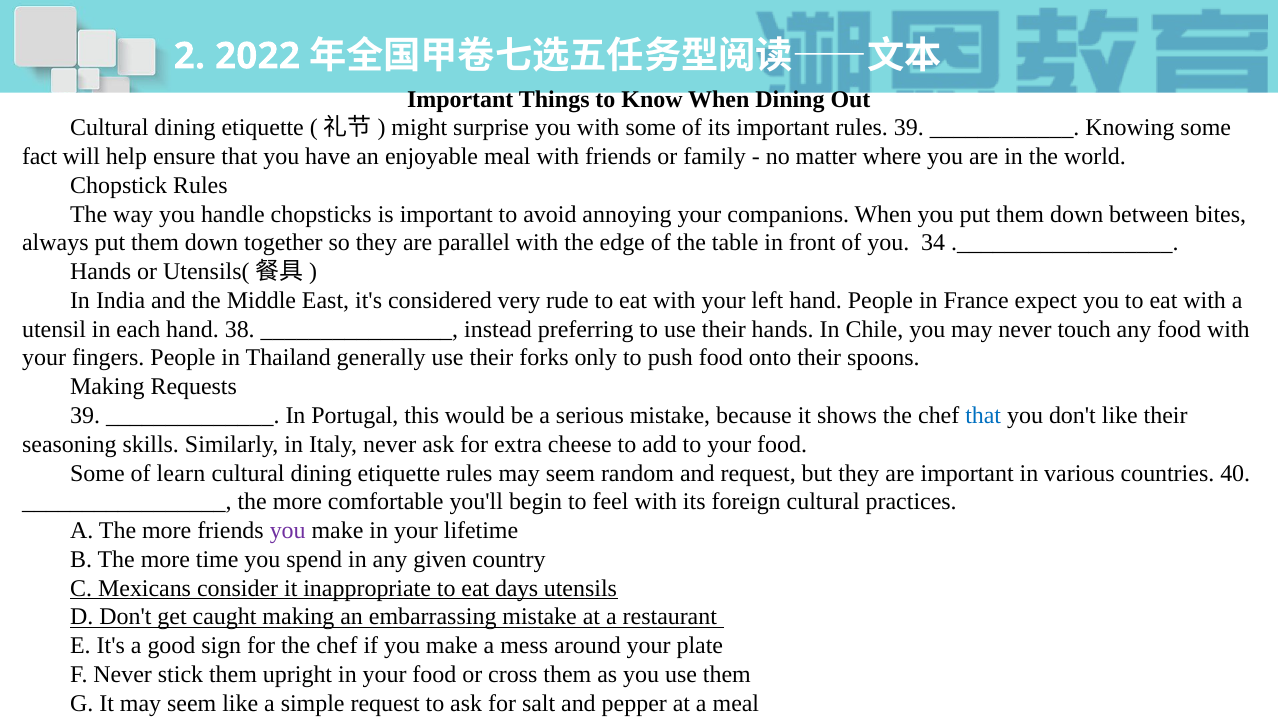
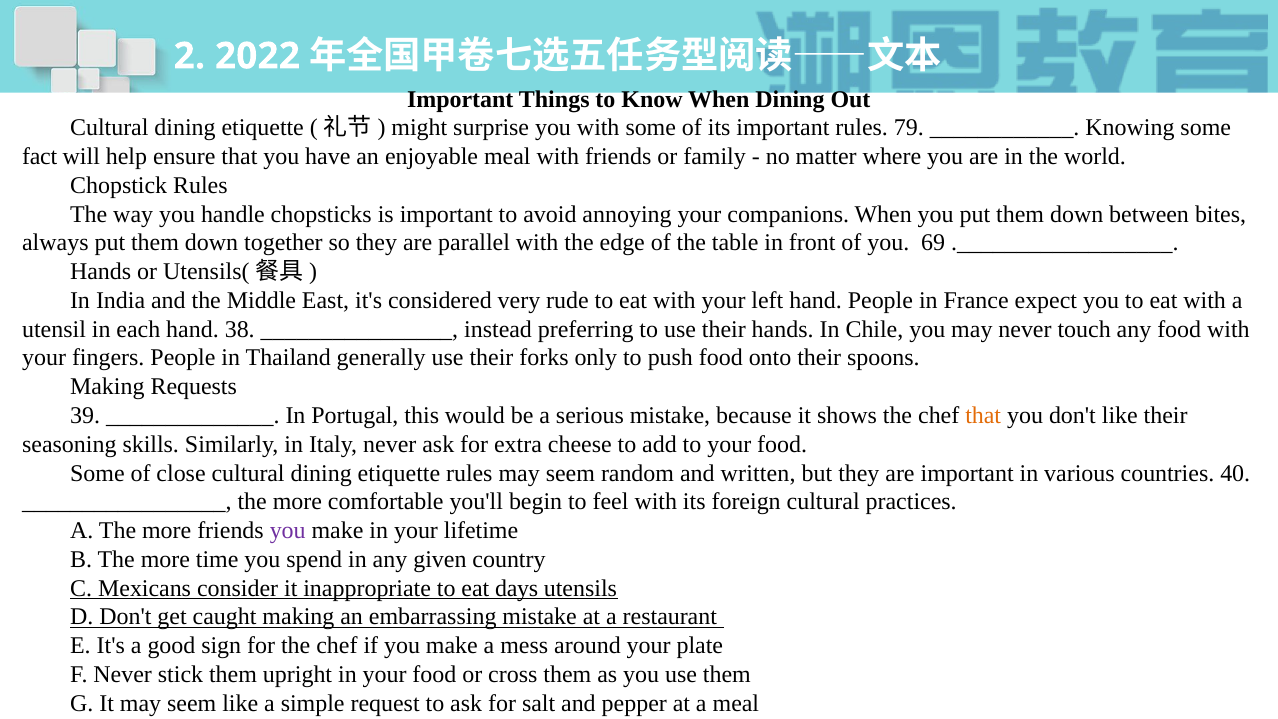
rules 39: 39 -> 79
34: 34 -> 69
that at (983, 416) colour: blue -> orange
learn: learn -> close
and request: request -> written
